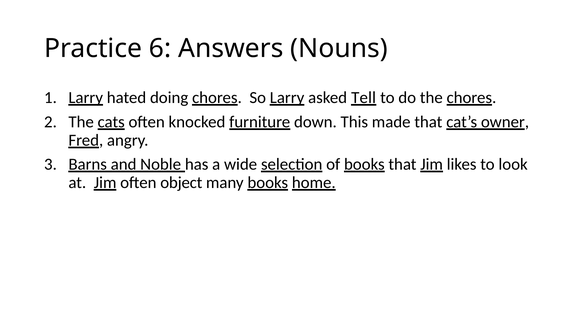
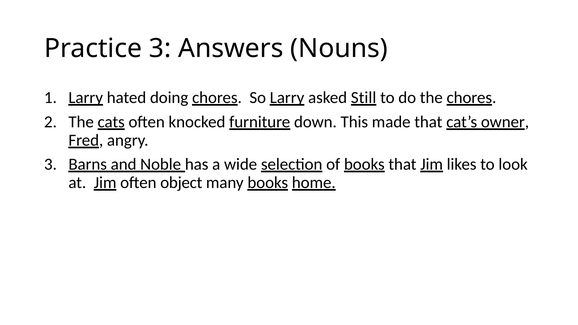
Practice 6: 6 -> 3
Tell: Tell -> Still
